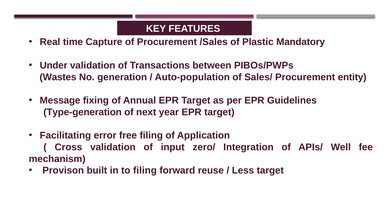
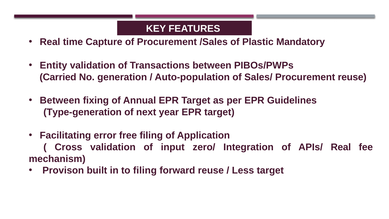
Under: Under -> Entity
Wastes: Wastes -> Carried
Procurement entity: entity -> reuse
Message at (60, 100): Message -> Between
APIs/ Well: Well -> Real
